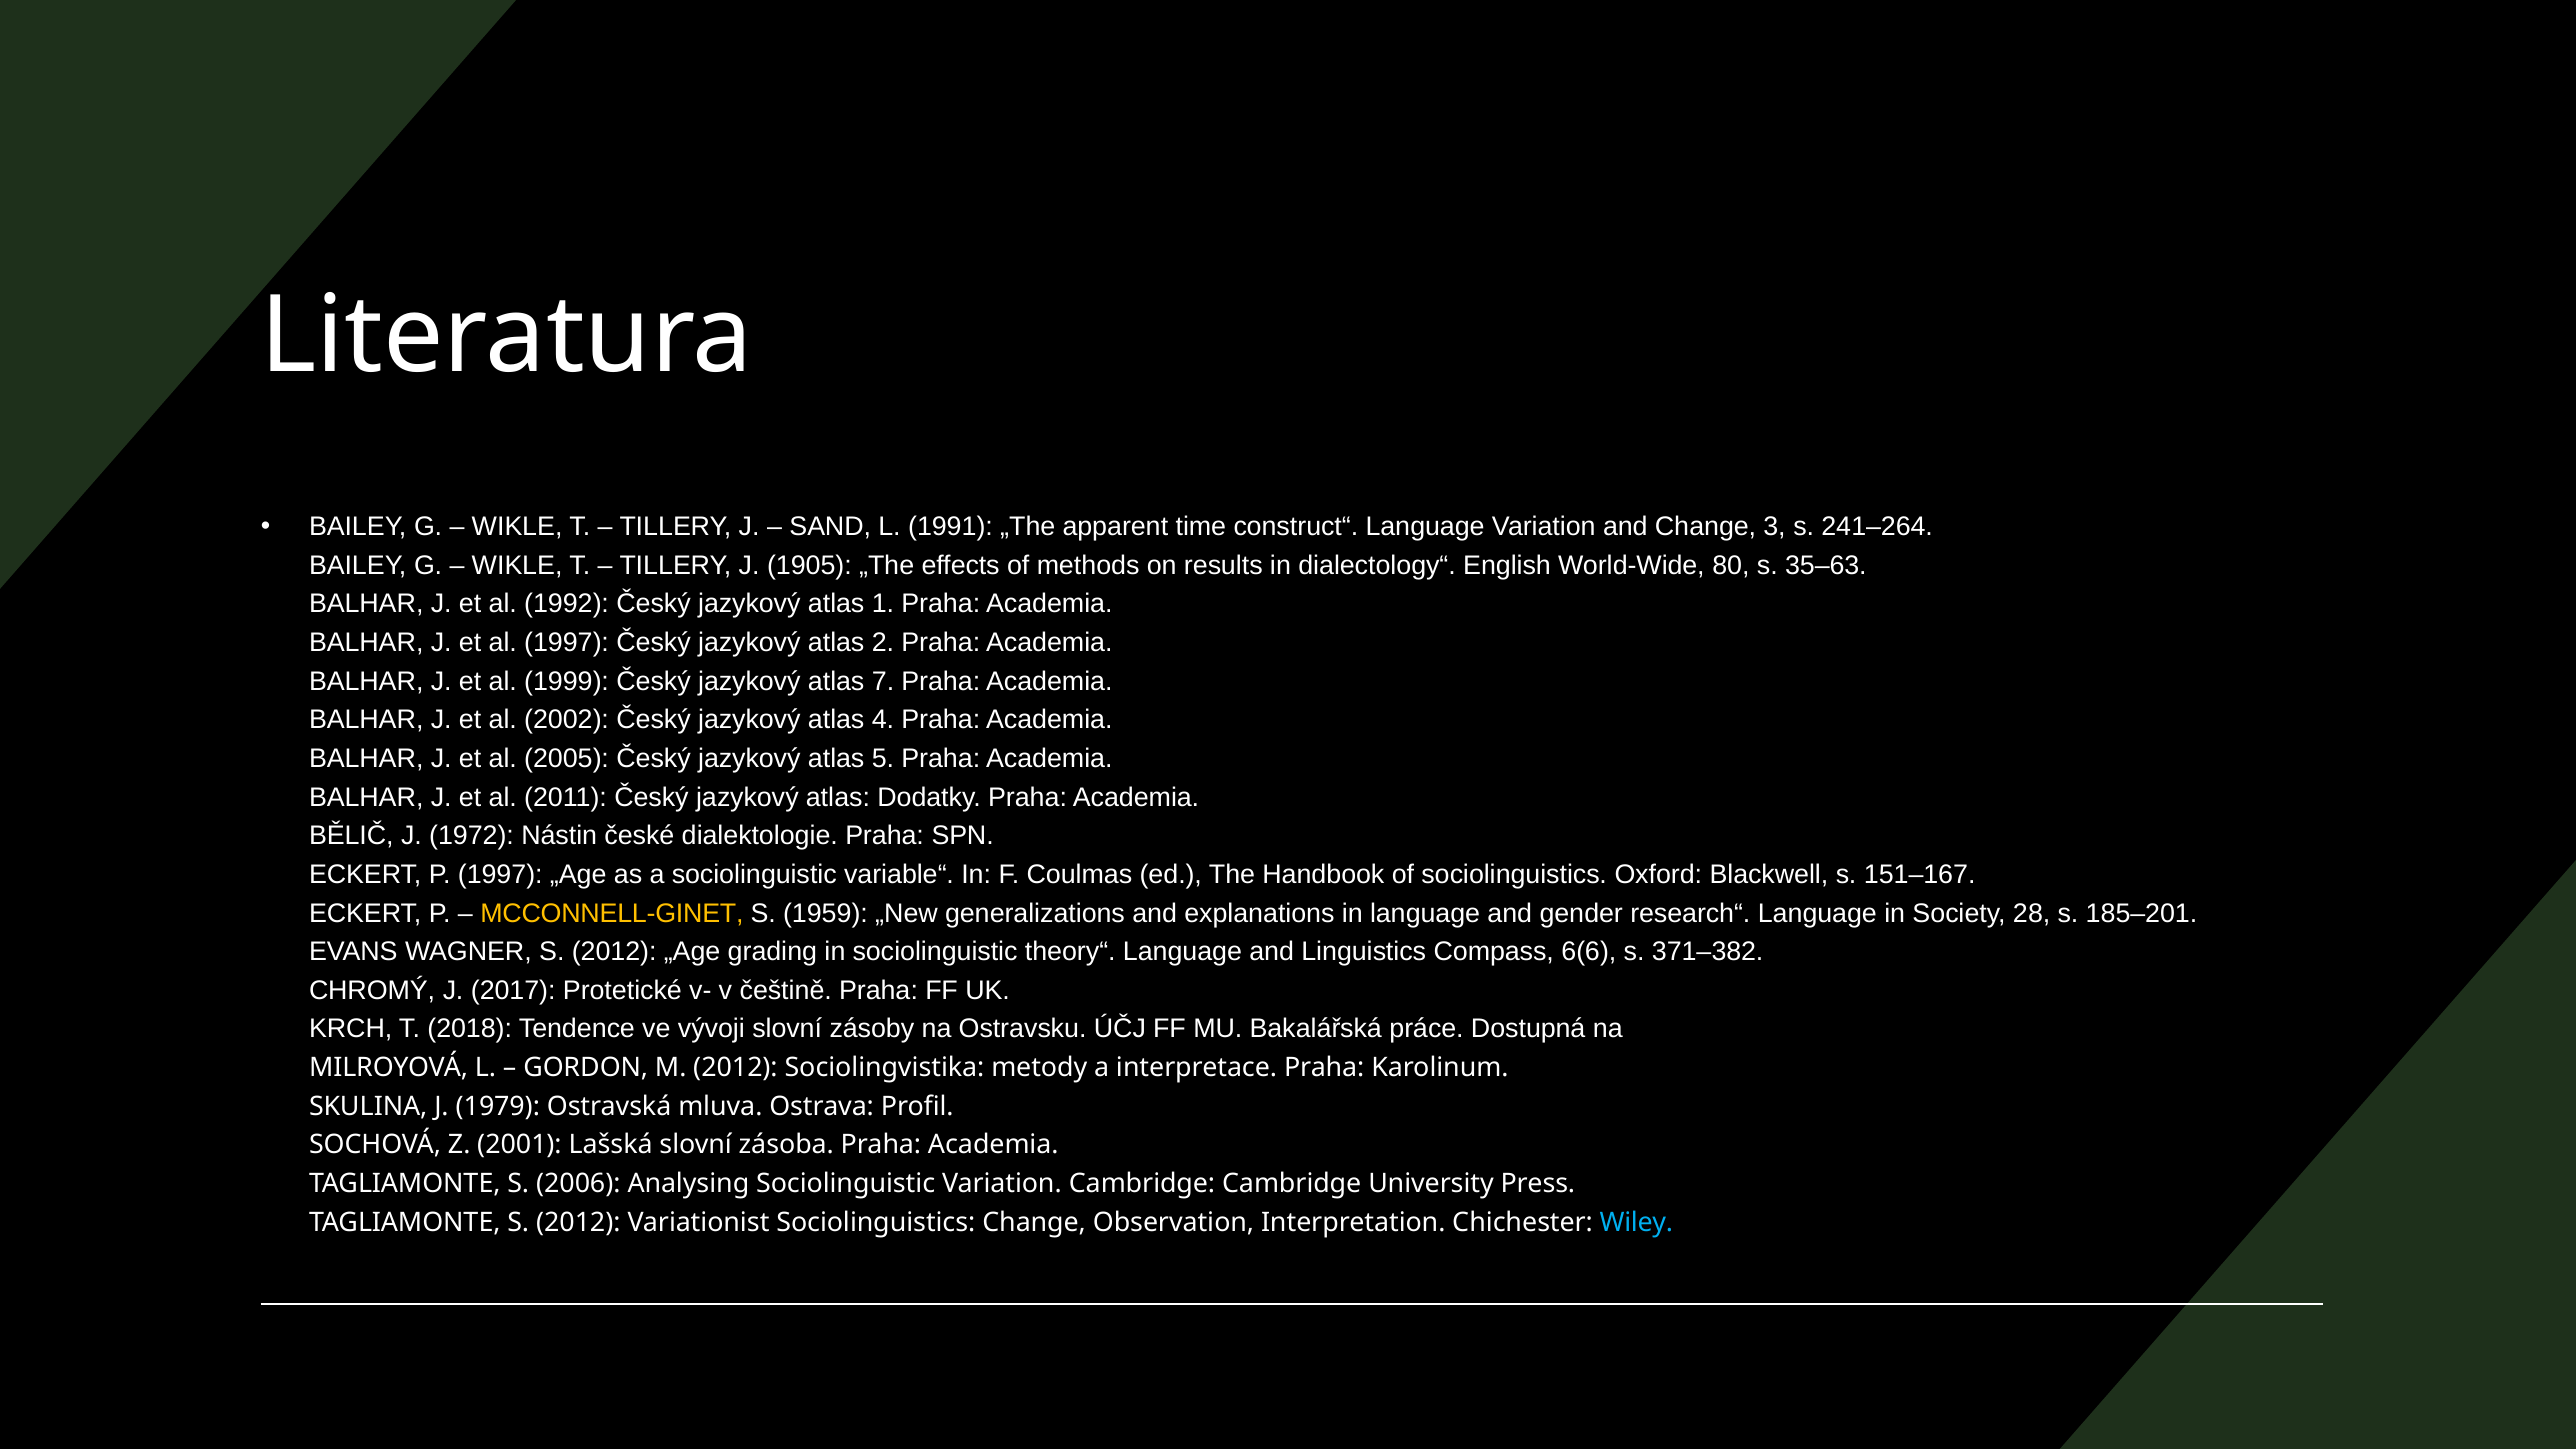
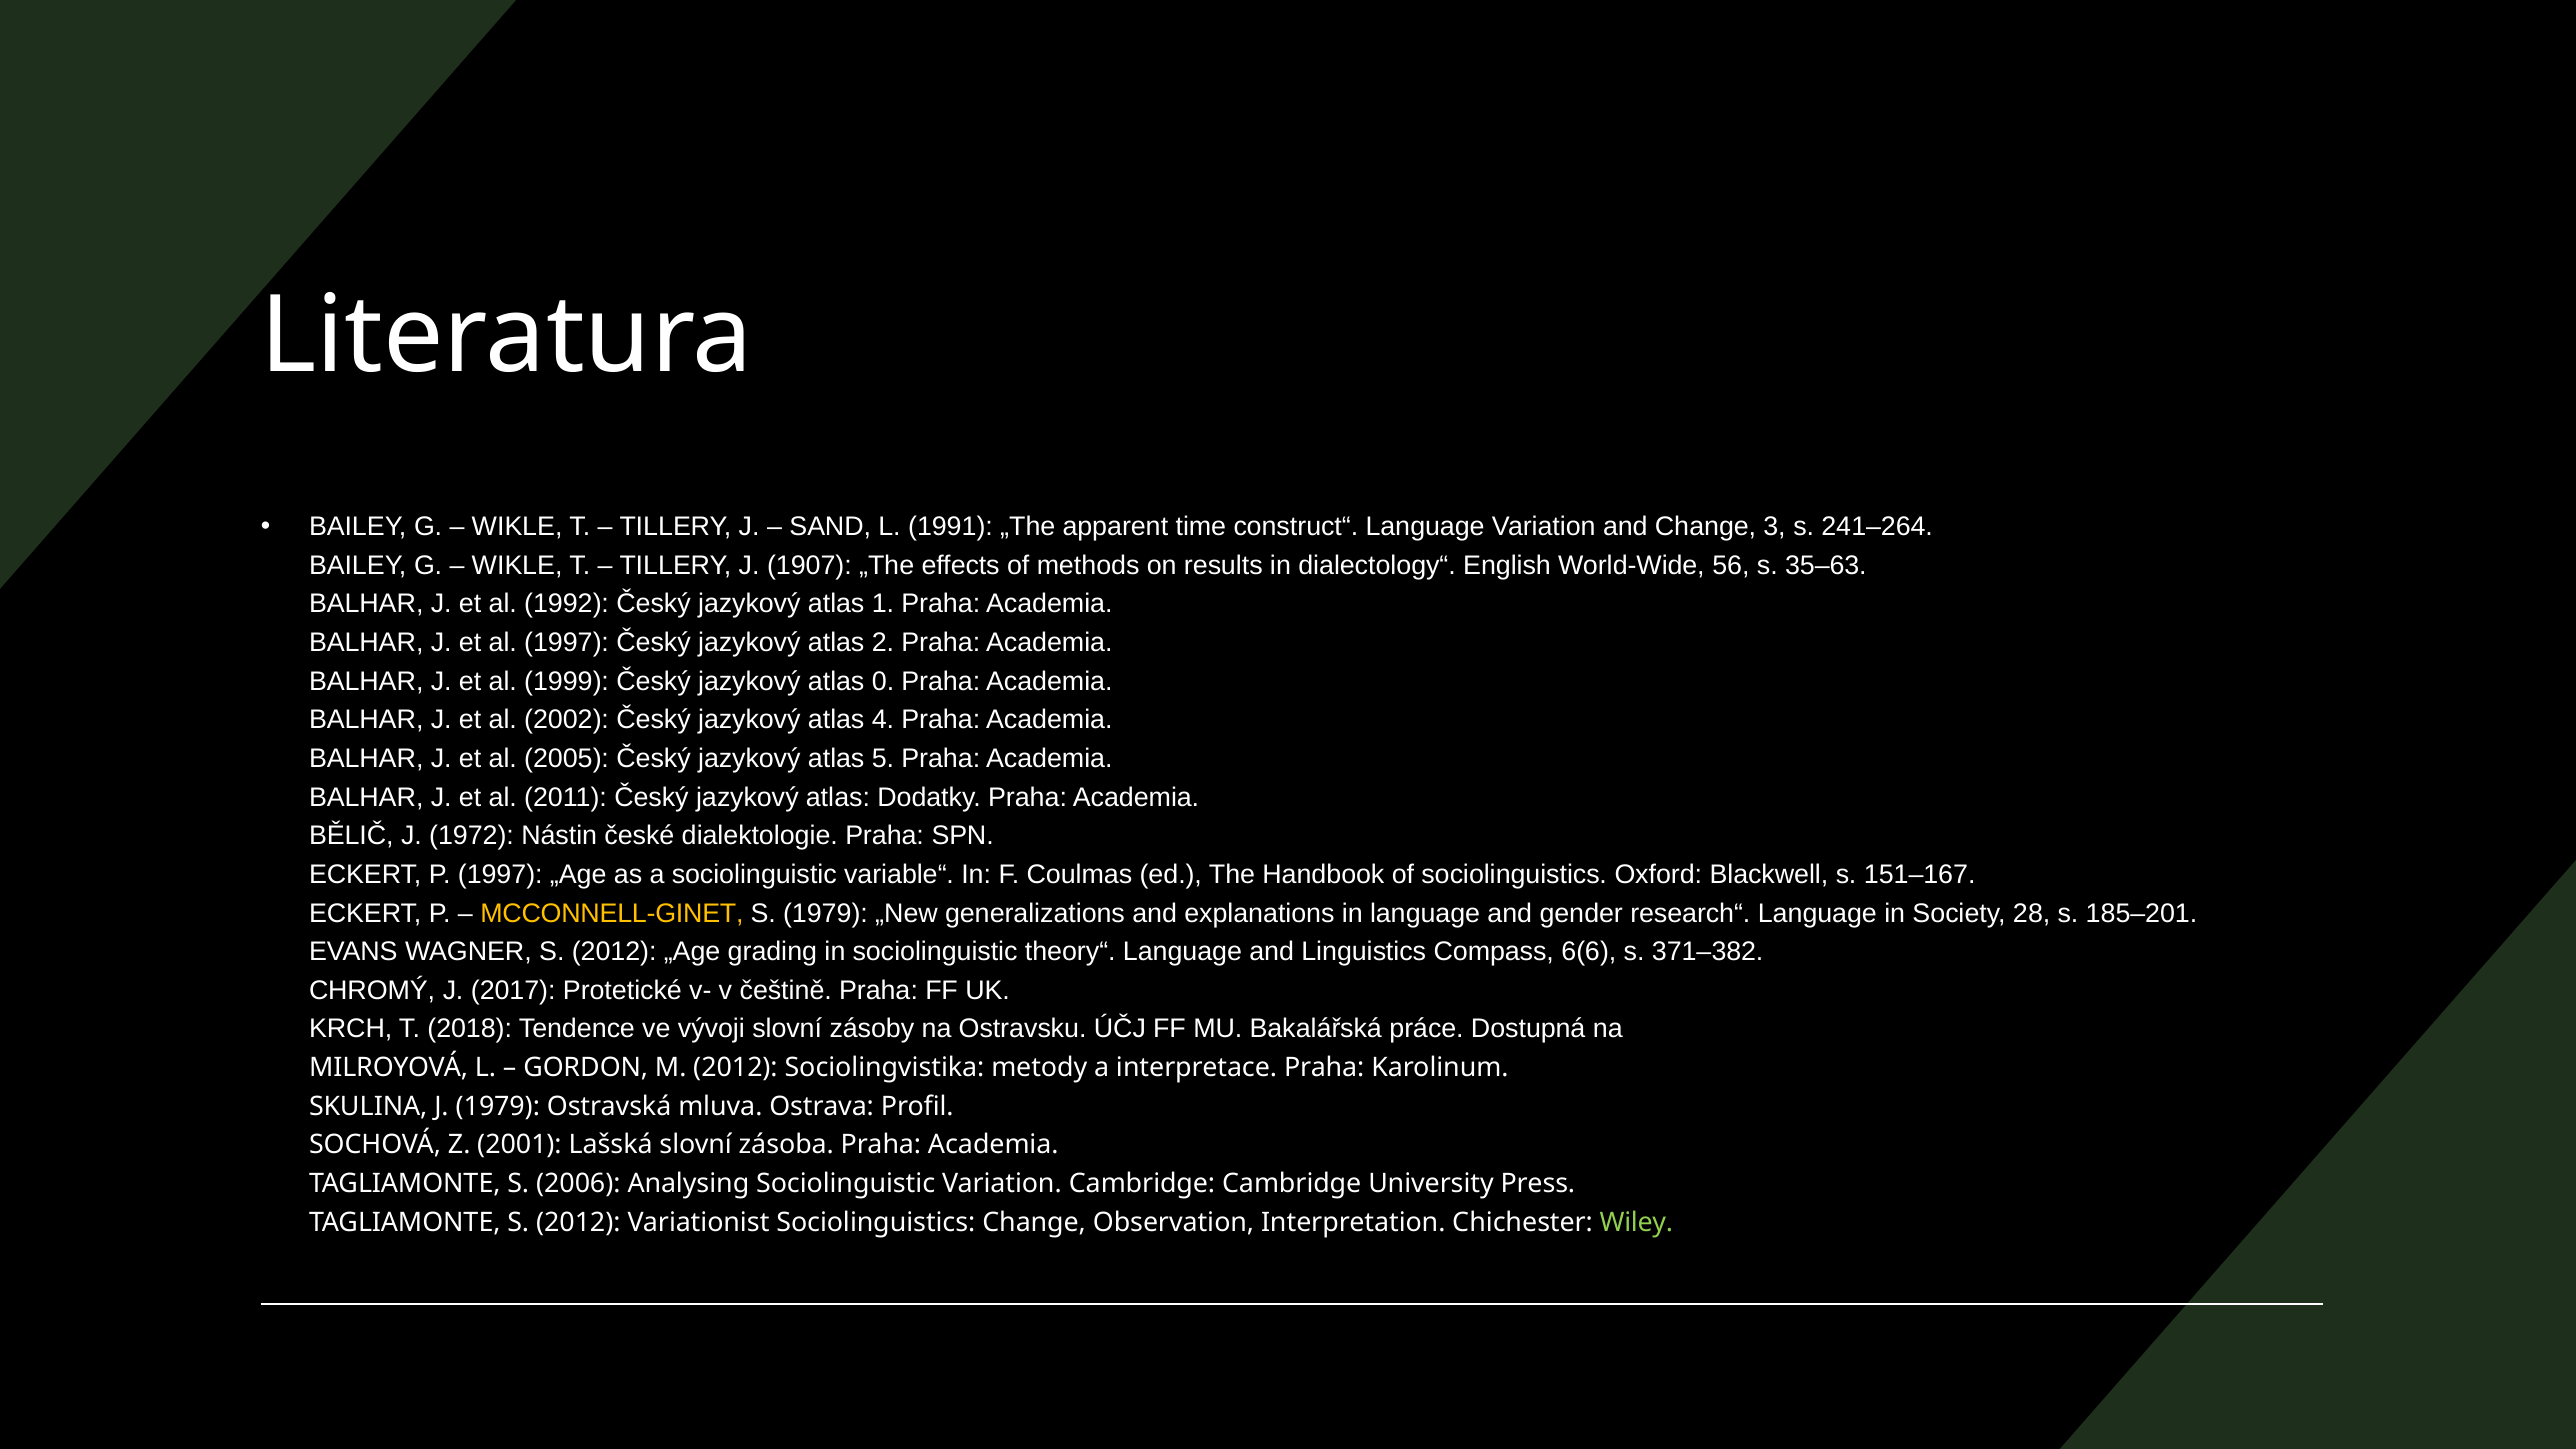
1905: 1905 -> 1907
80: 80 -> 56
7: 7 -> 0
S 1959: 1959 -> 1979
Wiley colour: light blue -> light green
